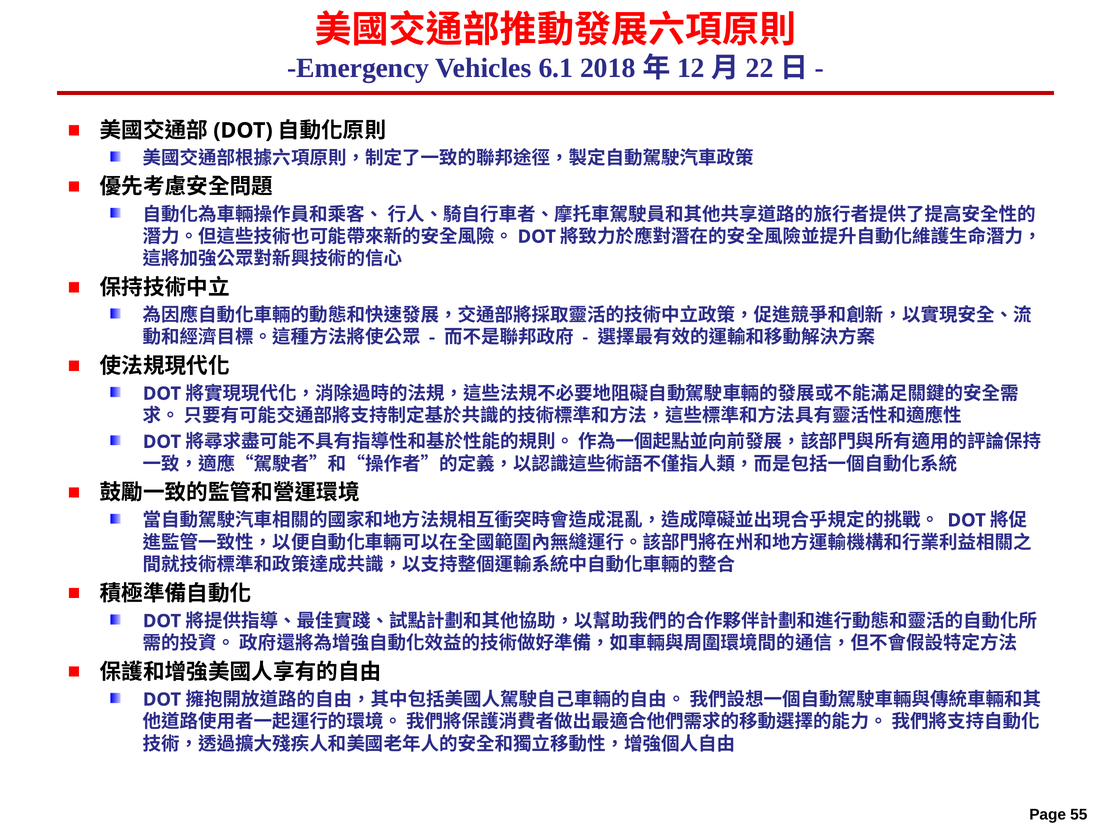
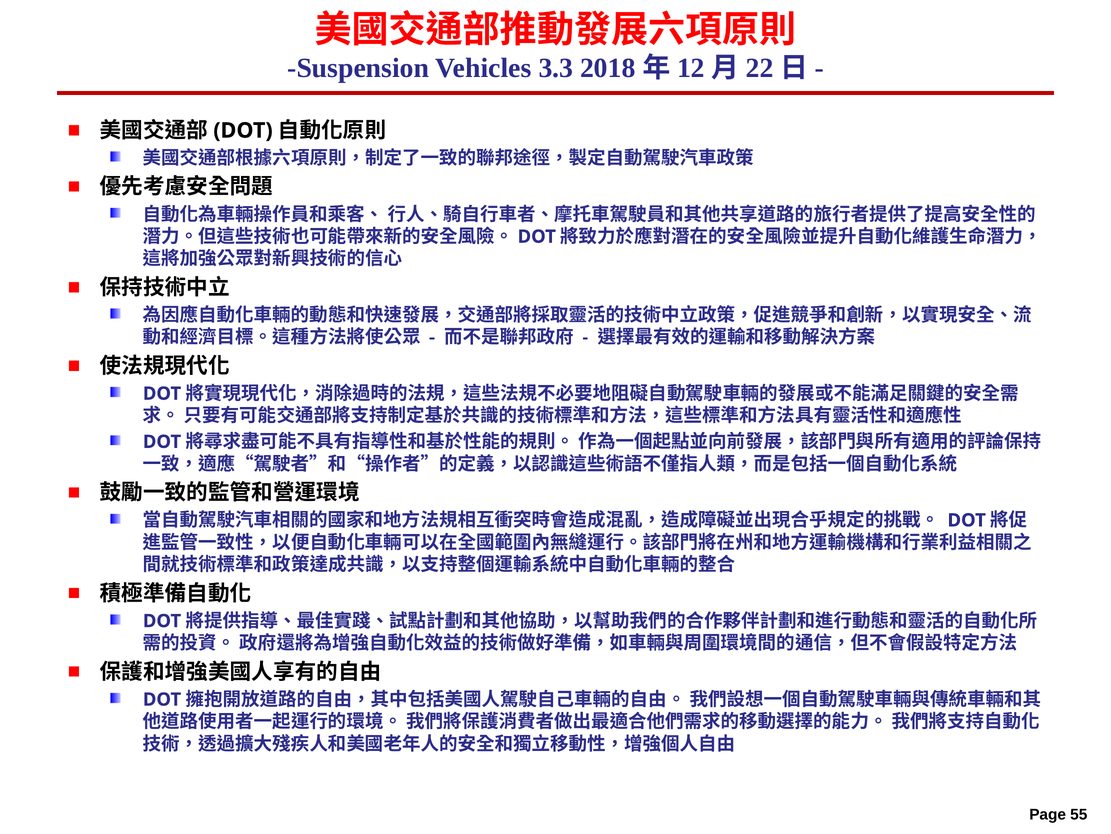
Emergency: Emergency -> Suspension
6.1: 6.1 -> 3.3
